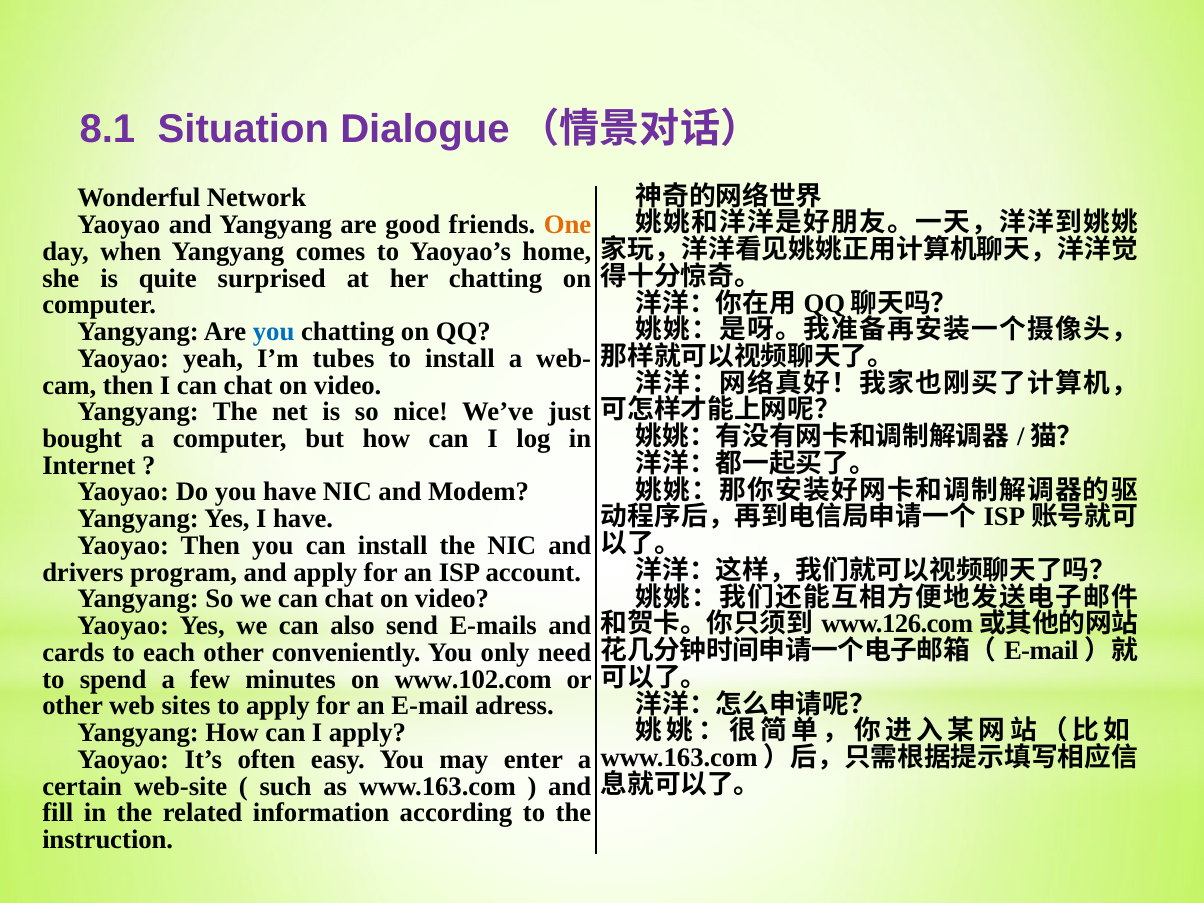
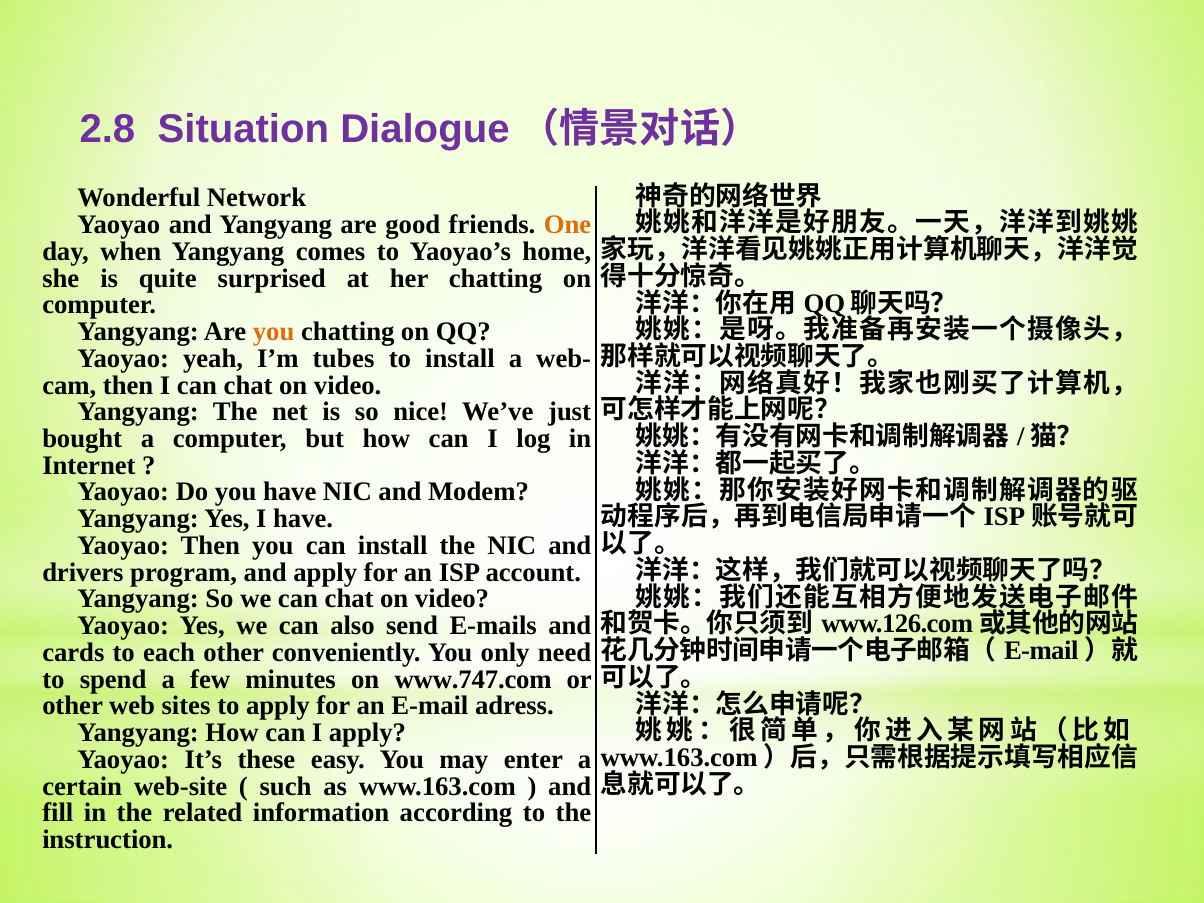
8.1: 8.1 -> 2.8
you at (274, 332) colour: blue -> orange
www.102.com: www.102.com -> www.747.com
often: often -> these
